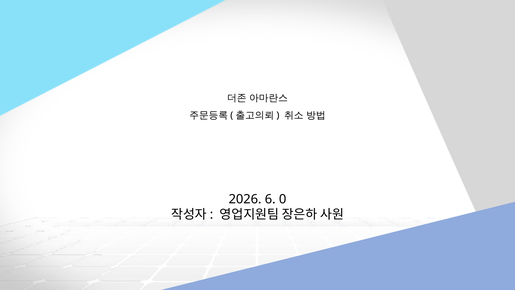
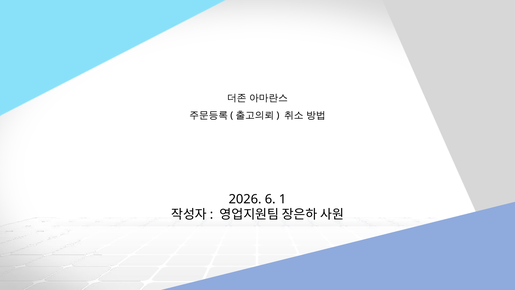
0: 0 -> 1
